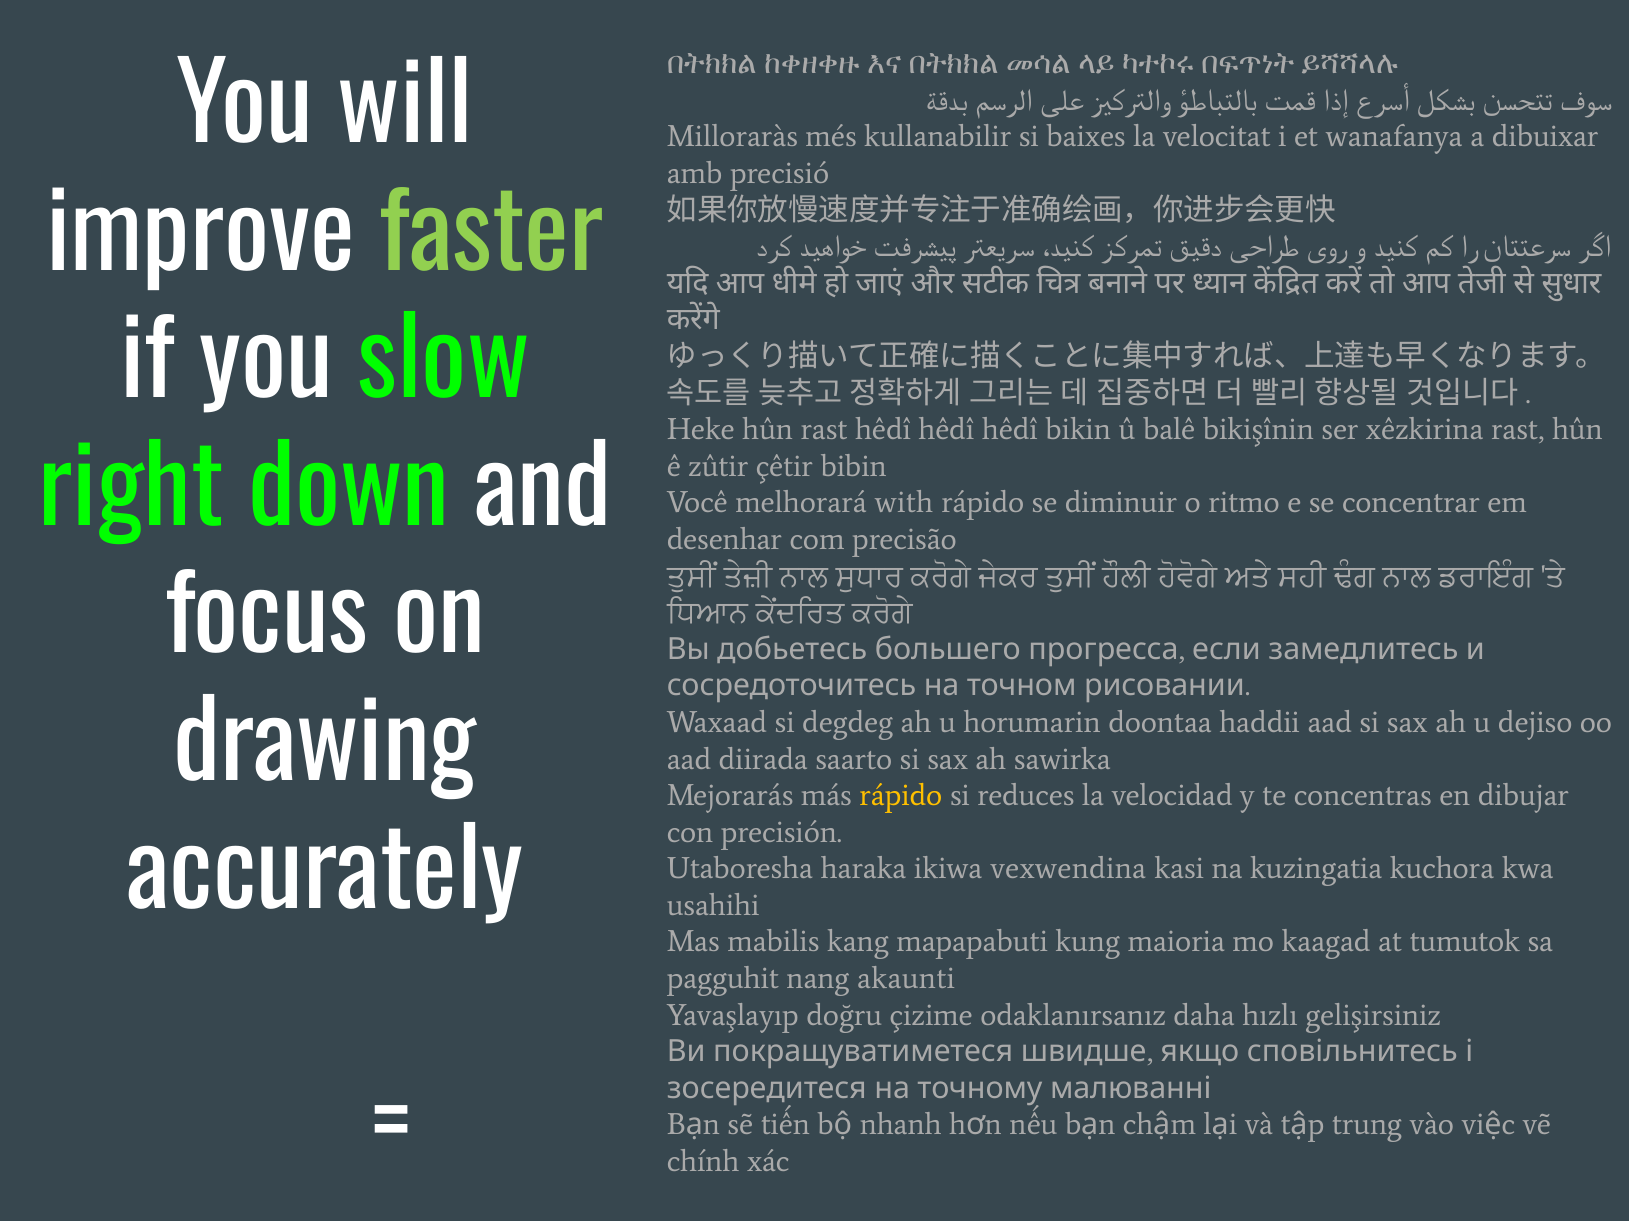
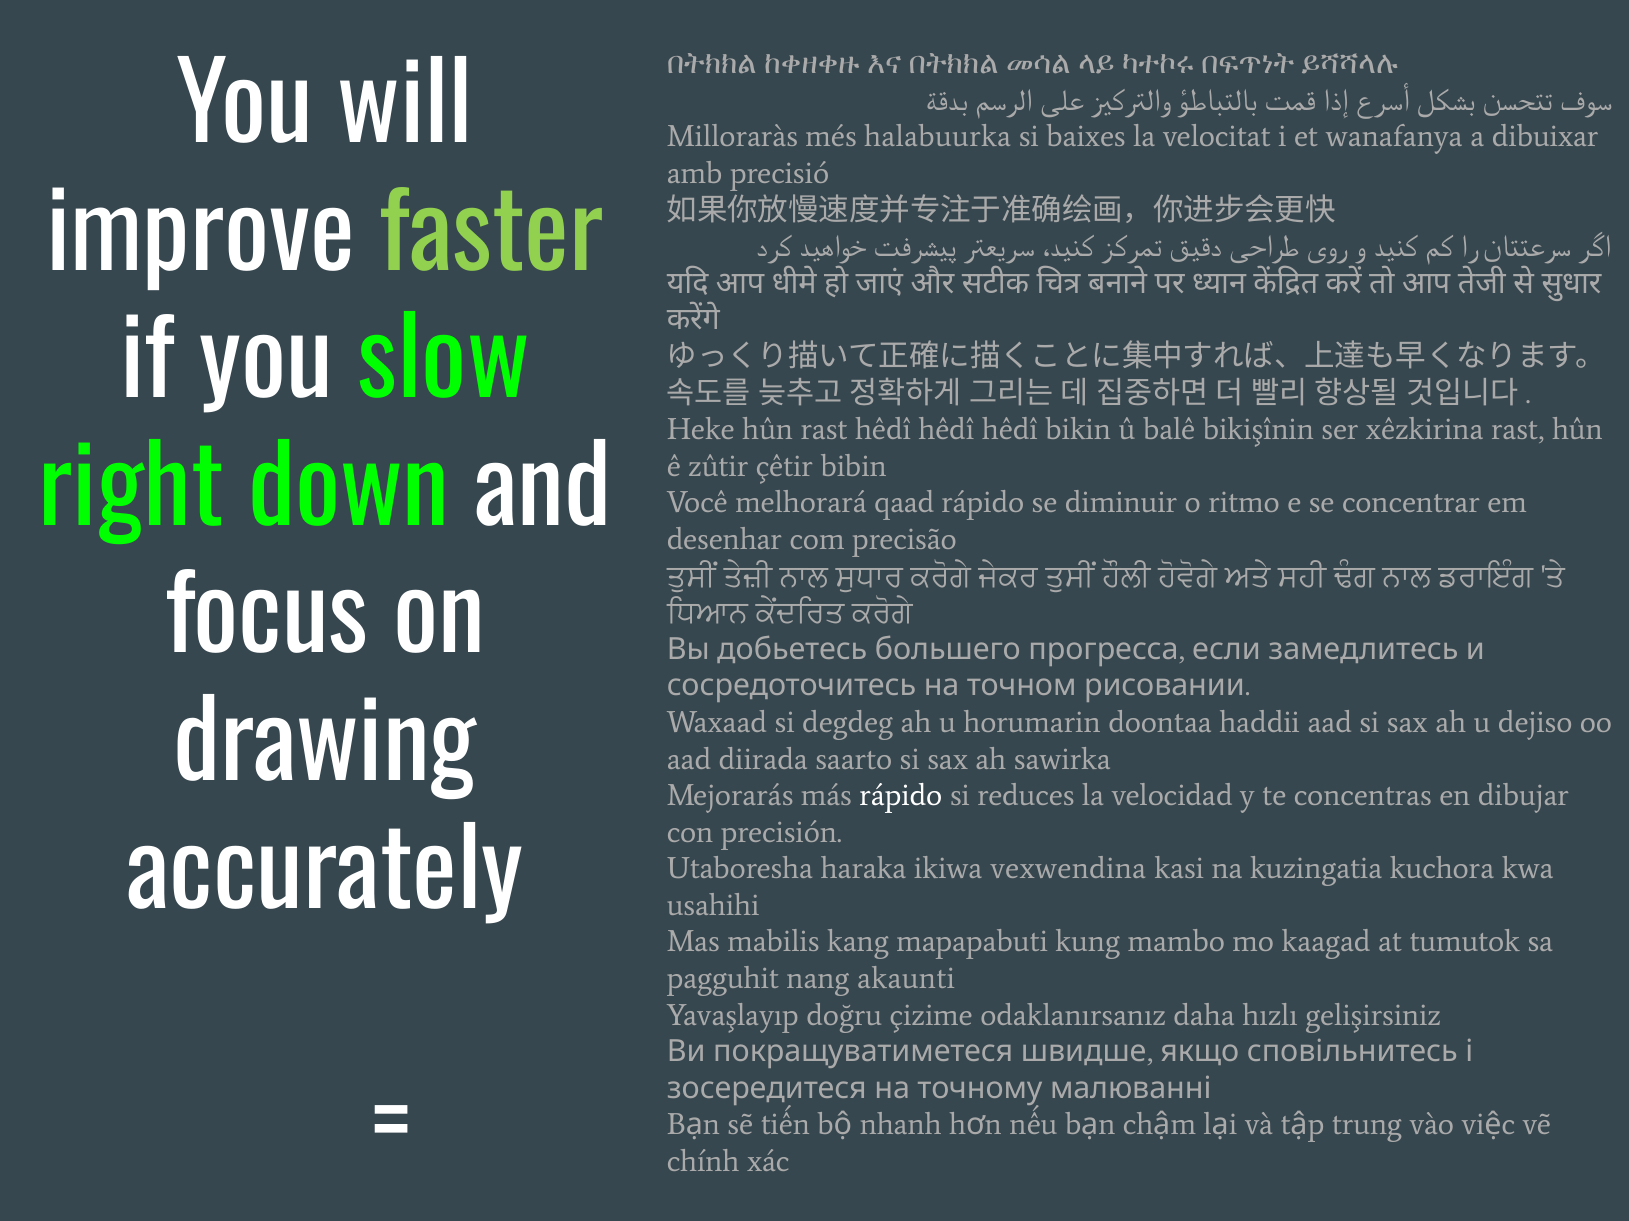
kullanabilir: kullanabilir -> halabuurka
with: with -> qaad
rápido at (901, 796) colour: yellow -> white
maioria: maioria -> mambo
